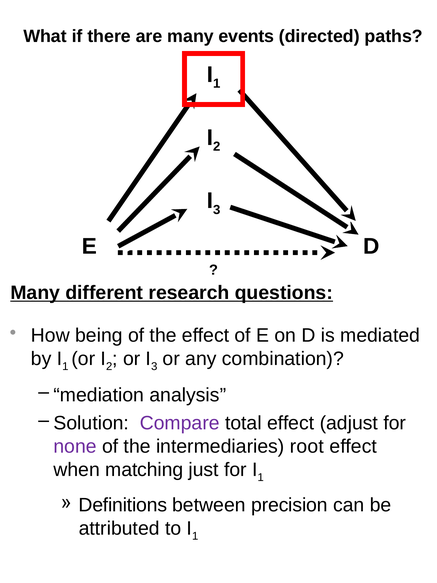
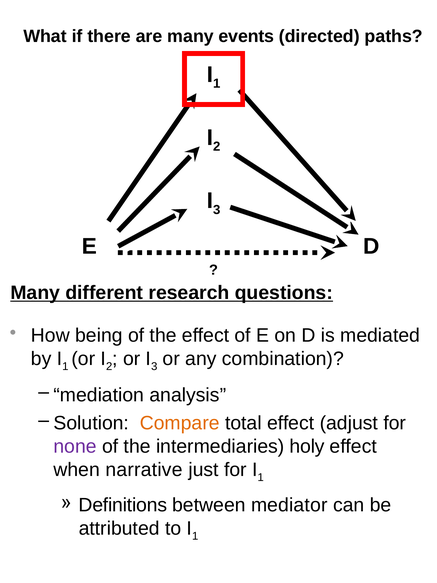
Compare colour: purple -> orange
root: root -> holy
matching: matching -> narrative
precision: precision -> mediator
